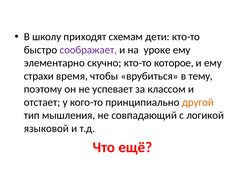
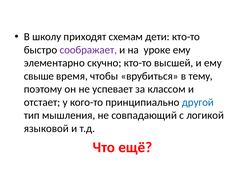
которое: которое -> высшей
страхи: страхи -> свыше
другой colour: orange -> blue
